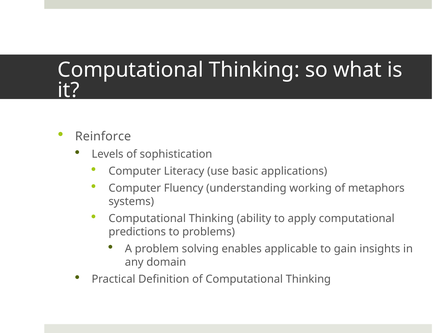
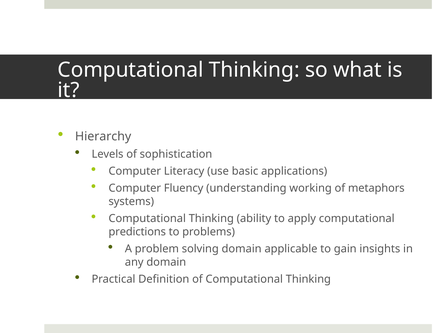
Reinforce: Reinforce -> Hierarchy
solving enables: enables -> domain
